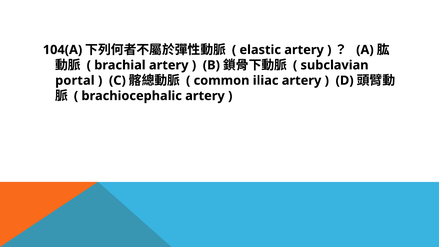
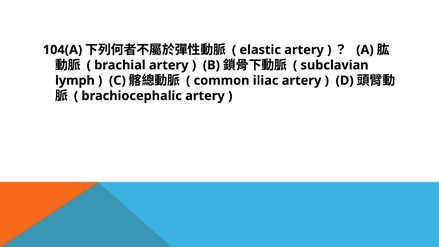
portal: portal -> lymph
